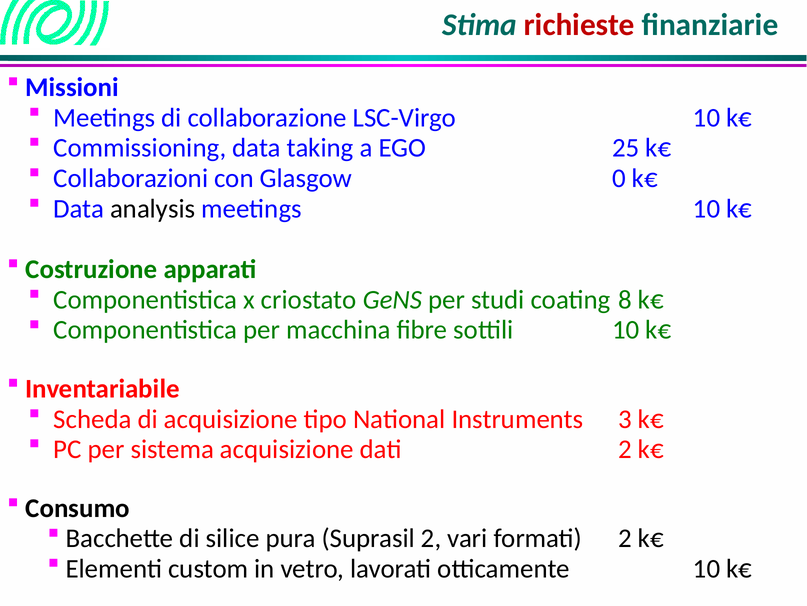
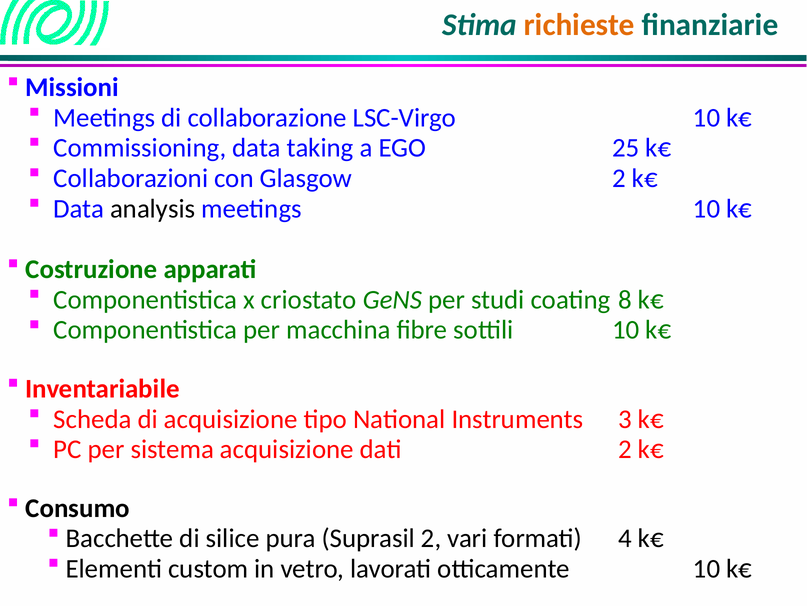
richieste colour: red -> orange
Glasgow 0: 0 -> 2
formati 2: 2 -> 4
